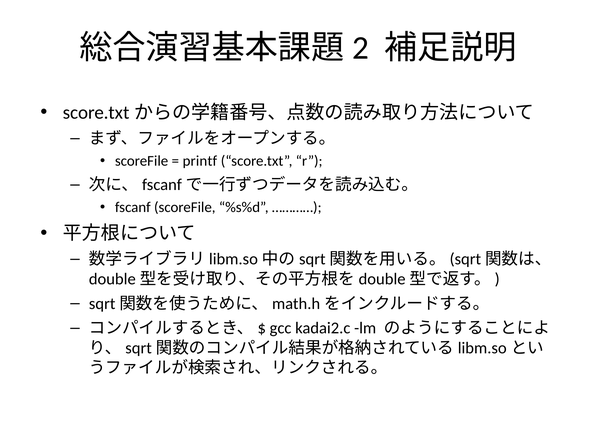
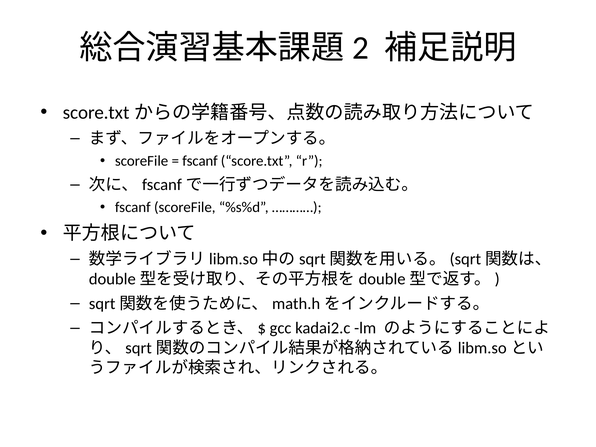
printf at (200, 161): printf -> fscanf
